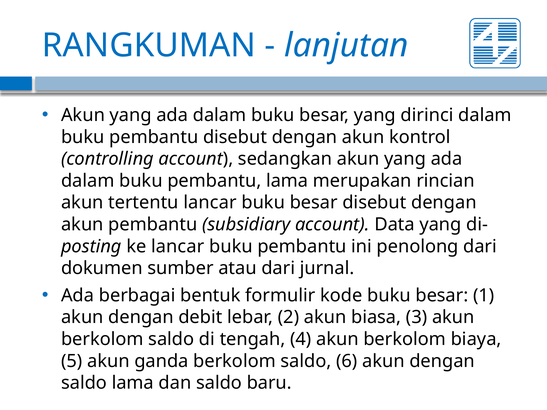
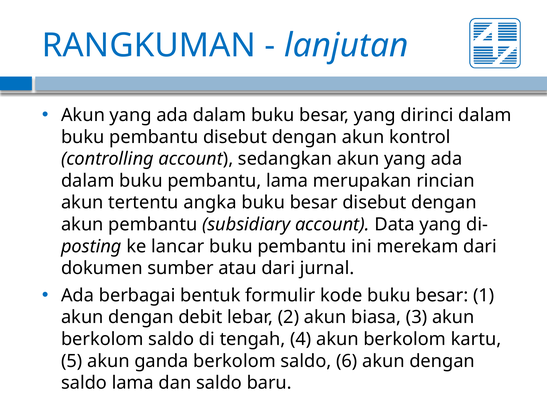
tertentu lancar: lancar -> angka
penolong: penolong -> merekam
biaya: biaya -> kartu
